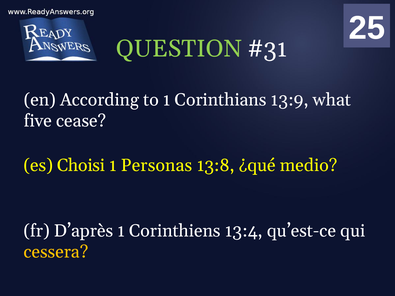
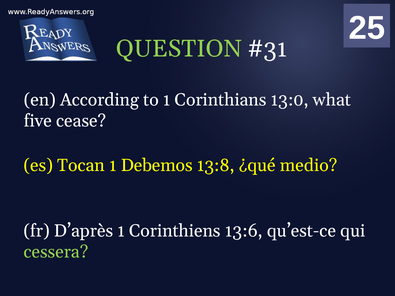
13:9: 13:9 -> 13:0
Choisi: Choisi -> Tocan
Personas: Personas -> Debemos
13:4: 13:4 -> 13:6
cessera colour: yellow -> light green
